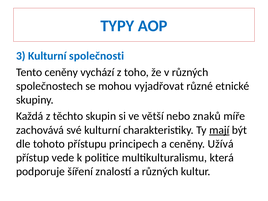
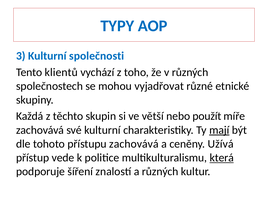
Tento ceněny: ceněny -> klientů
znaků: znaků -> použít
přístupu principech: principech -> zachovává
která underline: none -> present
